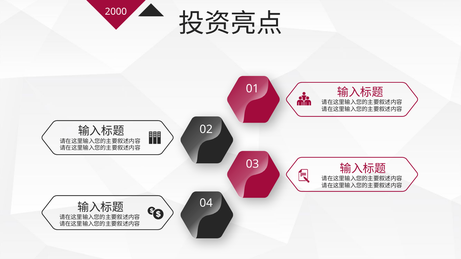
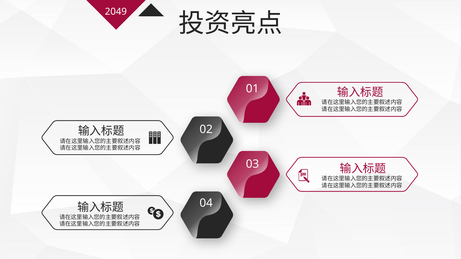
2000: 2000 -> 2049
